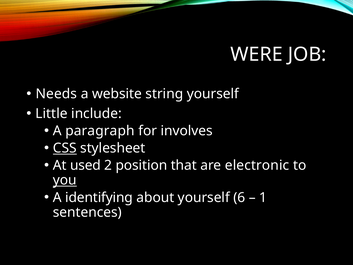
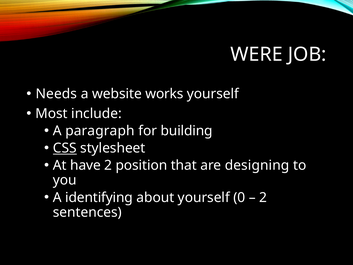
string: string -> works
Little: Little -> Most
involves: involves -> building
used: used -> have
electronic: electronic -> designing
you underline: present -> none
6: 6 -> 0
1 at (263, 197): 1 -> 2
